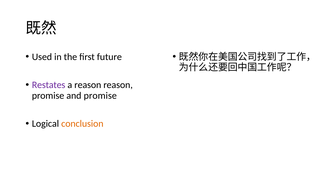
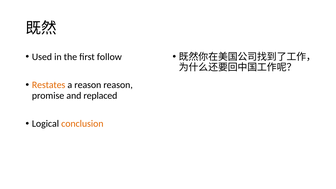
future: future -> follow
Restates colour: purple -> orange
and promise: promise -> replaced
